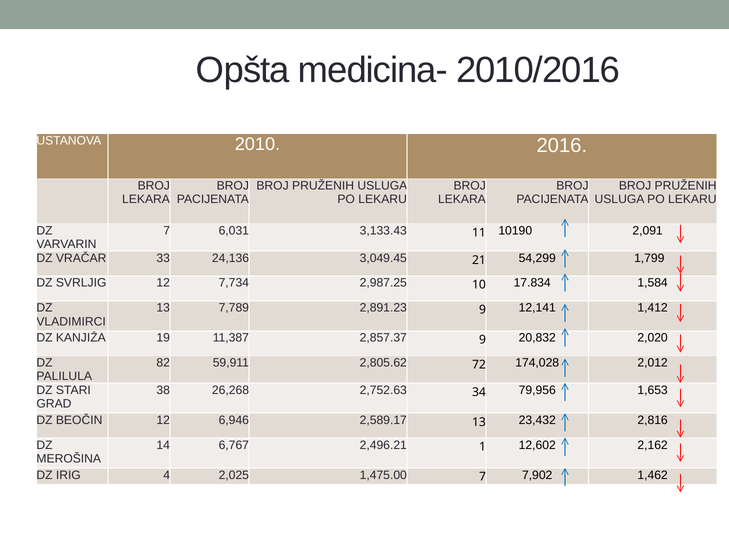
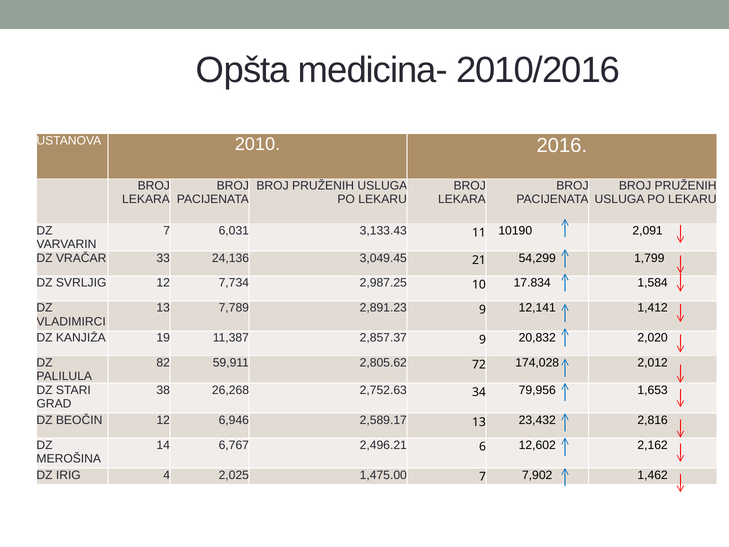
1: 1 -> 6
